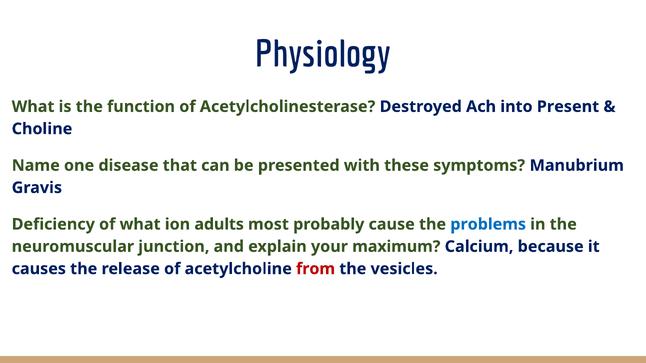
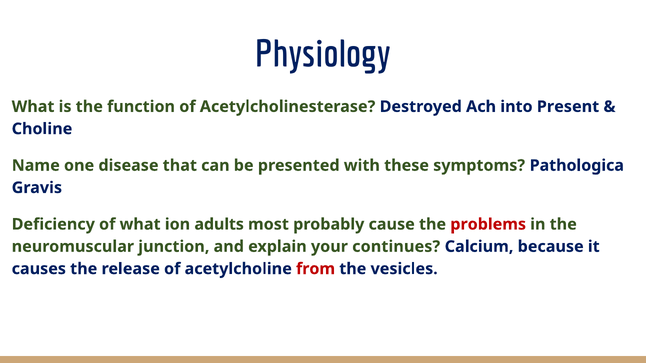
Manubrium: Manubrium -> Pathologica
problems colour: blue -> red
maximum: maximum -> continues
